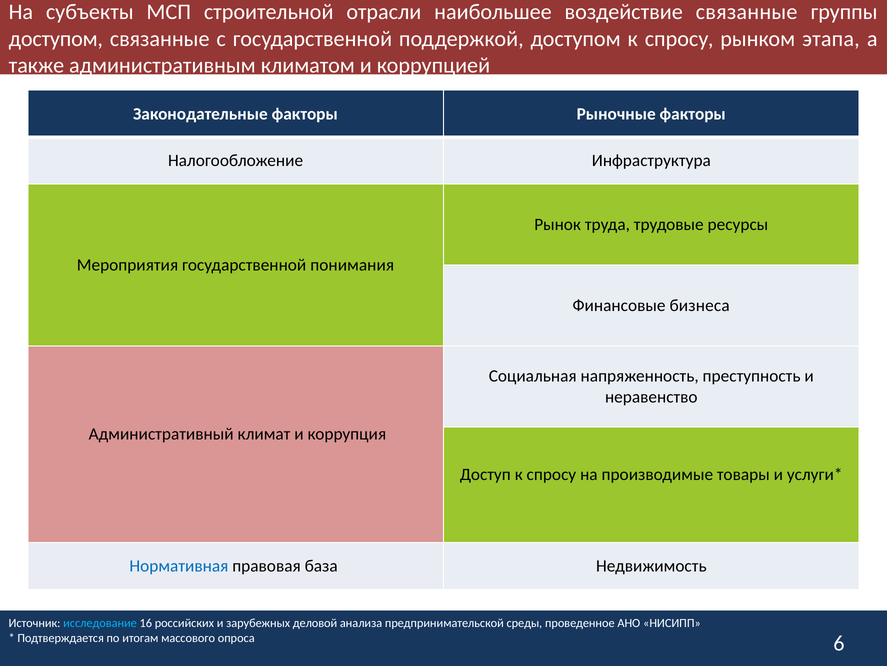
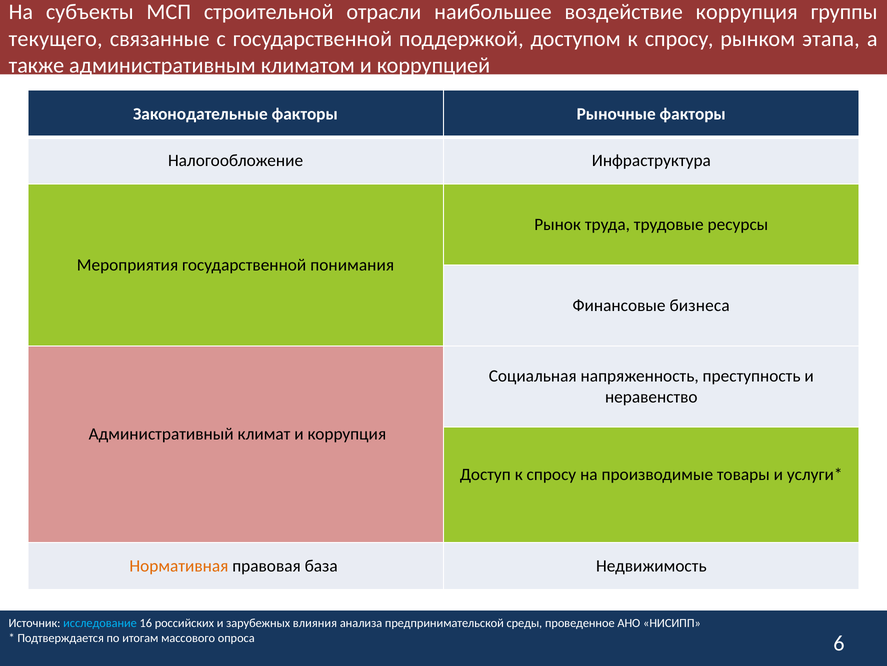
воздействие связанные: связанные -> коррупция
доступом at (56, 39): доступом -> текущего
Нормативная colour: blue -> orange
деловой: деловой -> влияния
